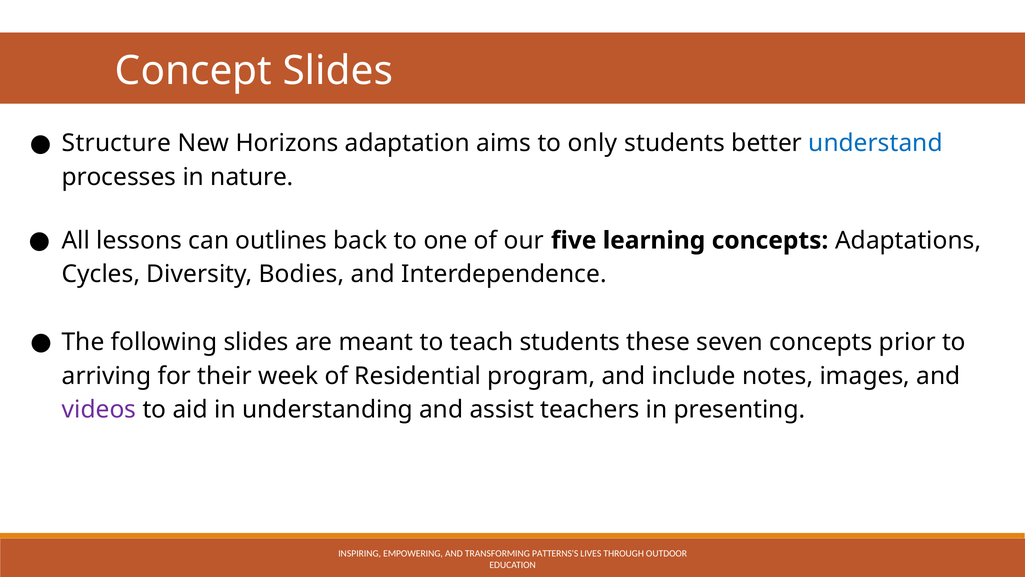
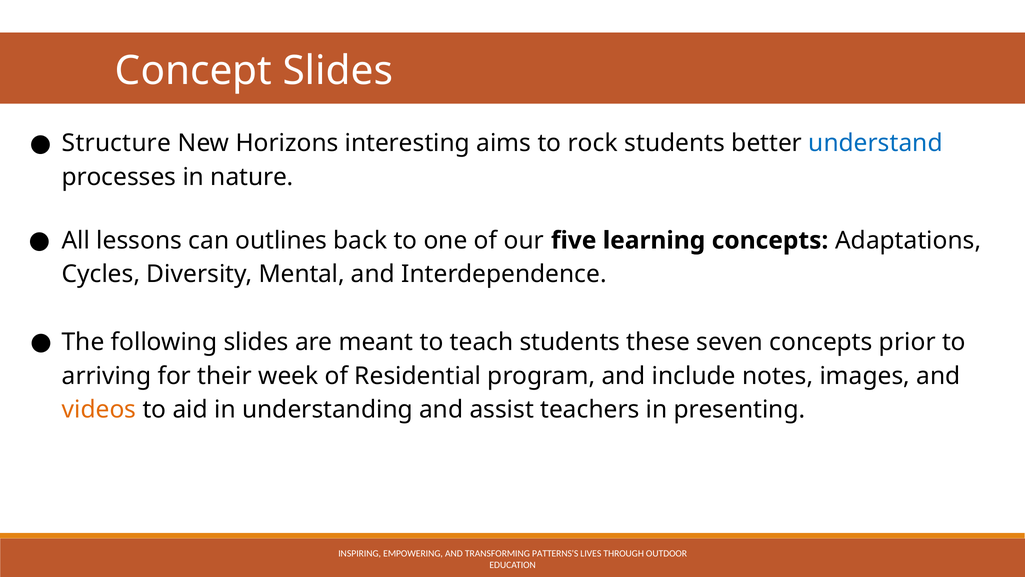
adaptation: adaptation -> interesting
only: only -> rock
Bodies: Bodies -> Mental
videos colour: purple -> orange
